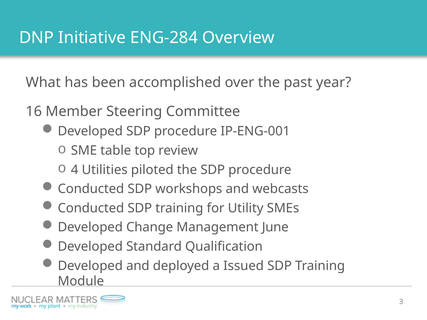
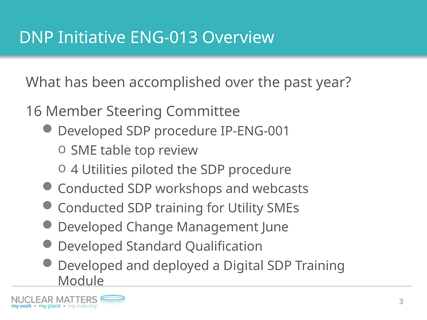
ENG-284: ENG-284 -> ENG-013
Issued: Issued -> Digital
